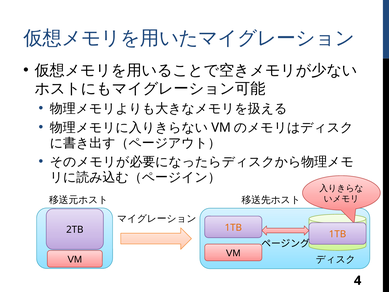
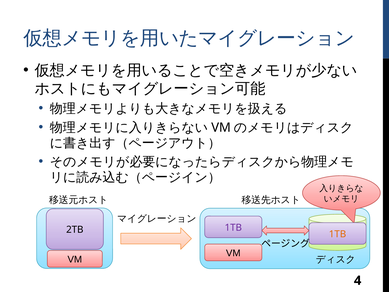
1TB at (233, 227) colour: orange -> purple
